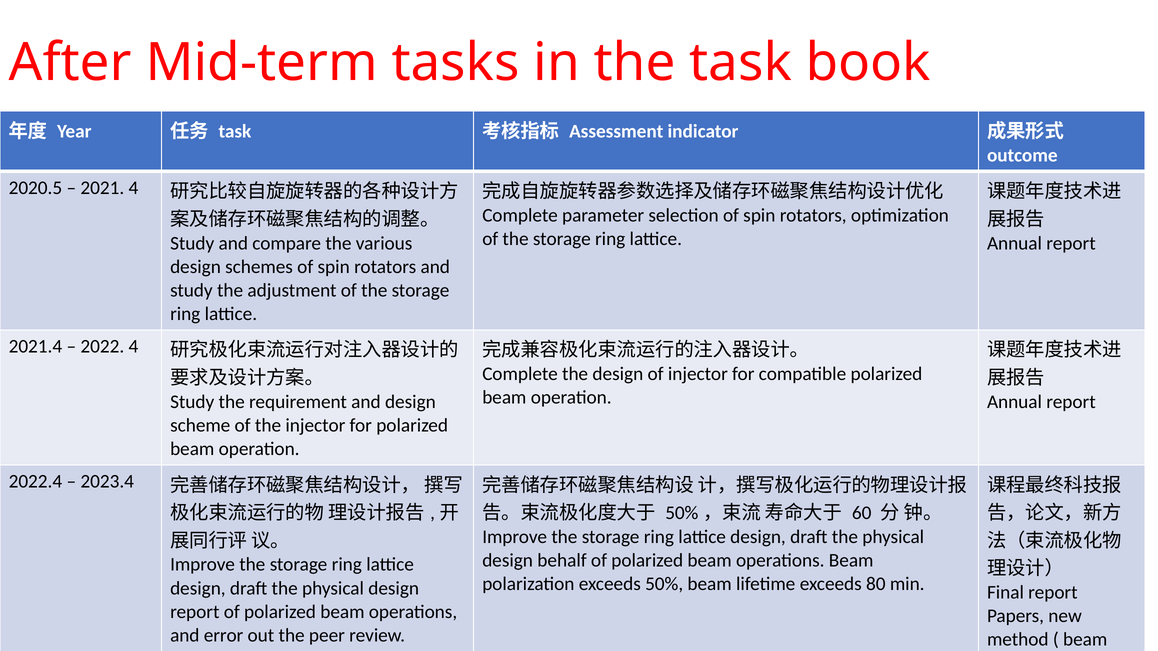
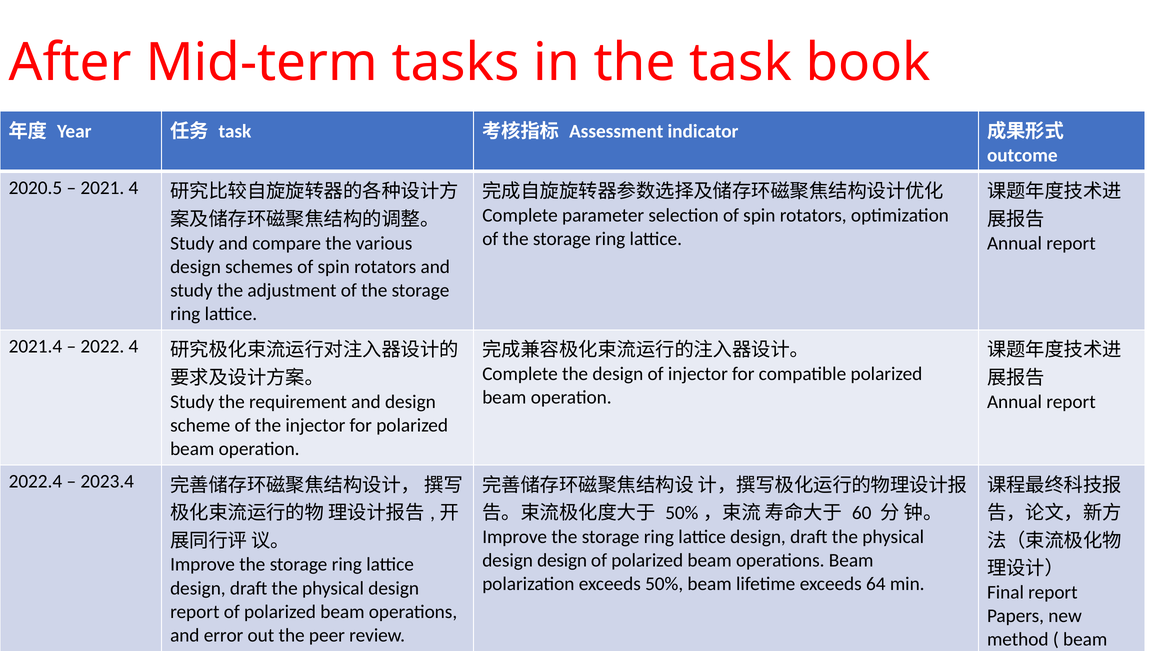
design behalf: behalf -> design
80: 80 -> 64
